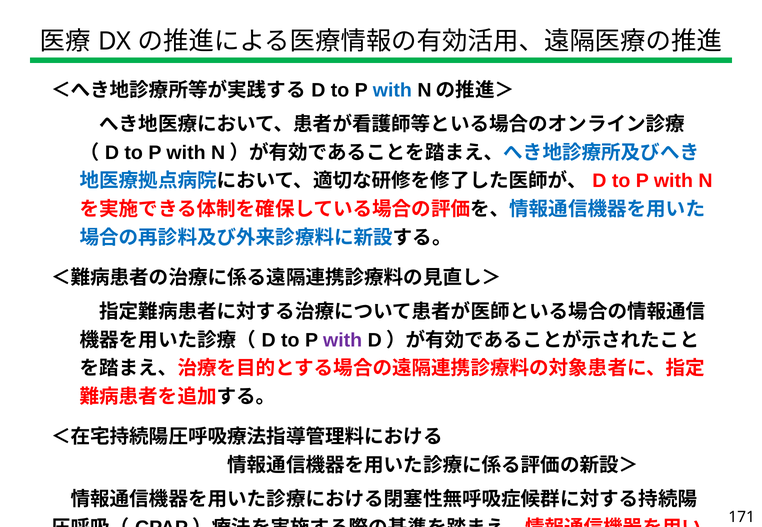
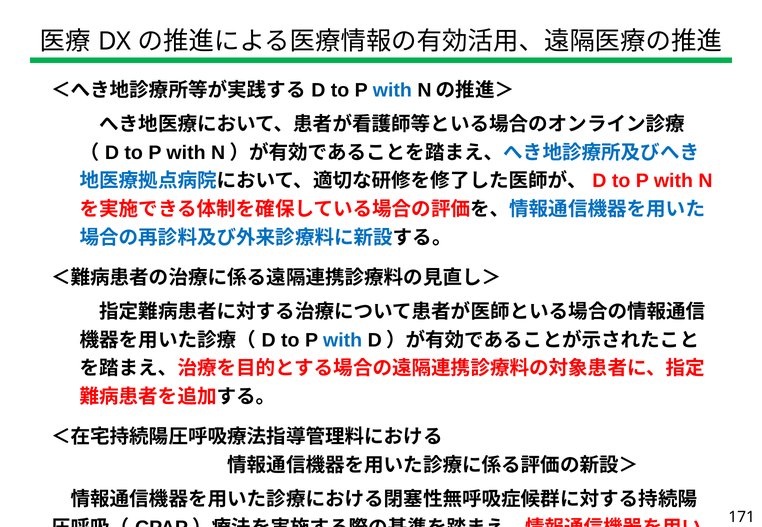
with at (343, 341) colour: purple -> blue
